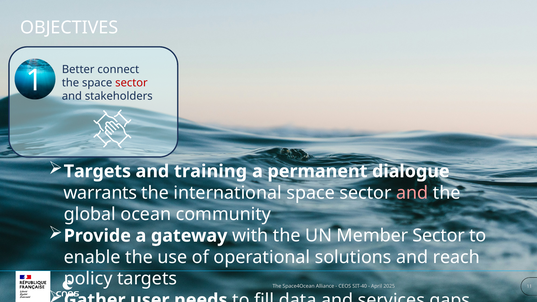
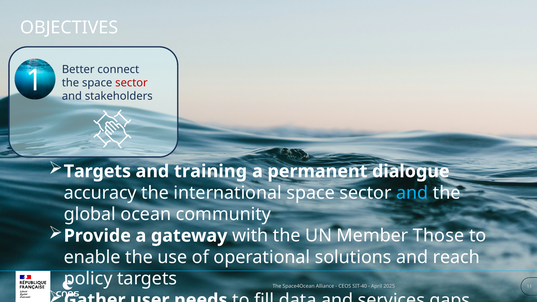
warrants: warrants -> accuracy
and at (412, 193) colour: pink -> light blue
Member Sector: Sector -> Those
